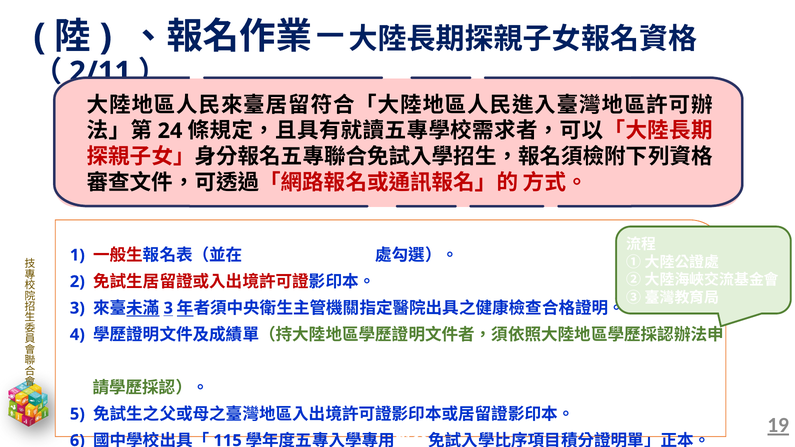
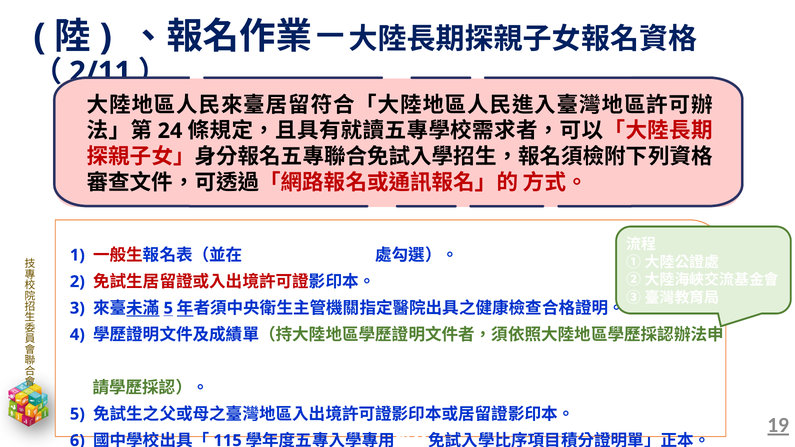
3 at (168, 308): 3 -> 5
